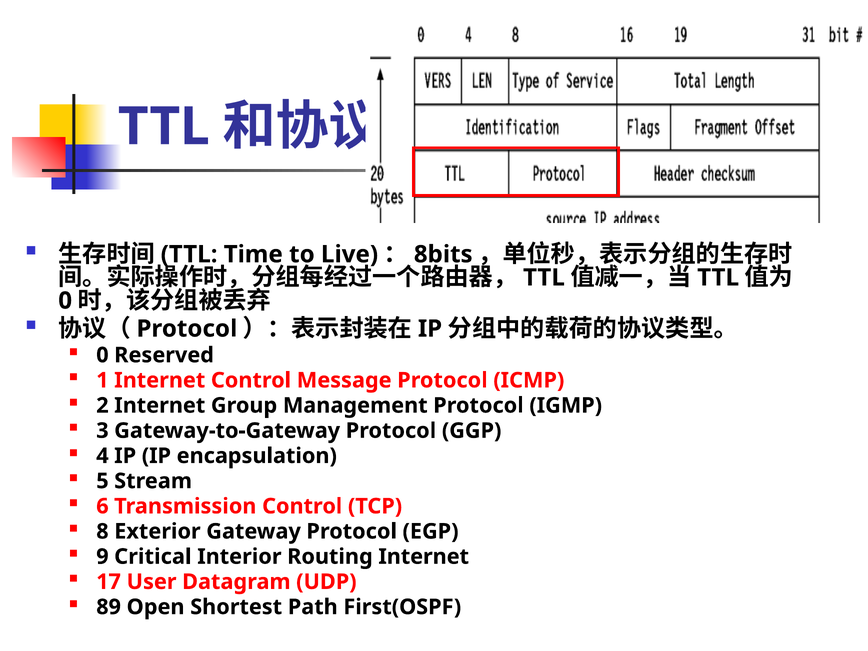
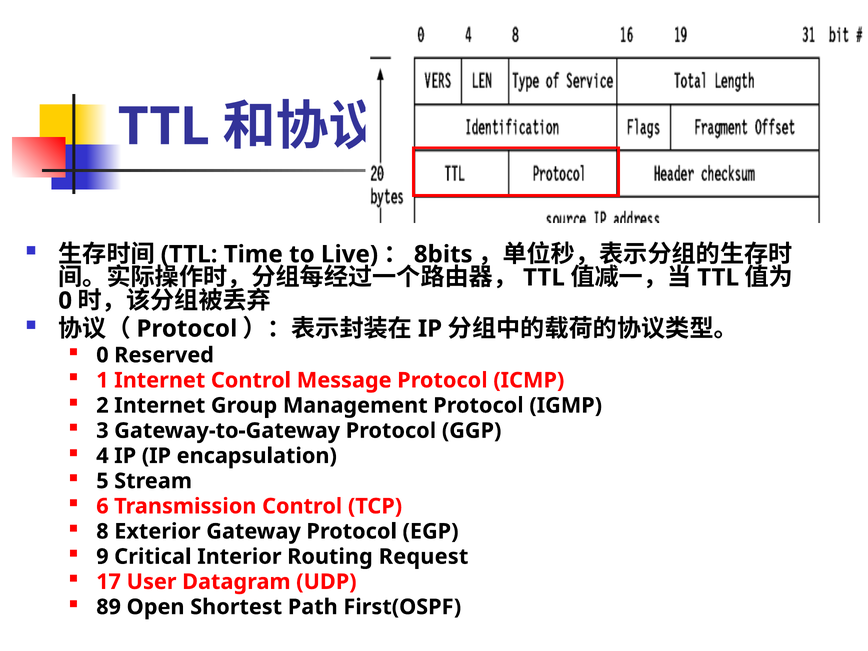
Routing Internet: Internet -> Request
